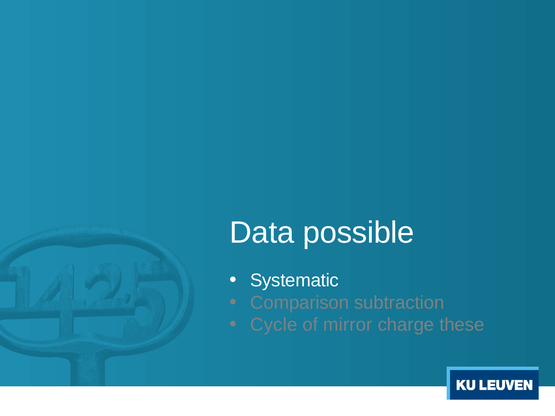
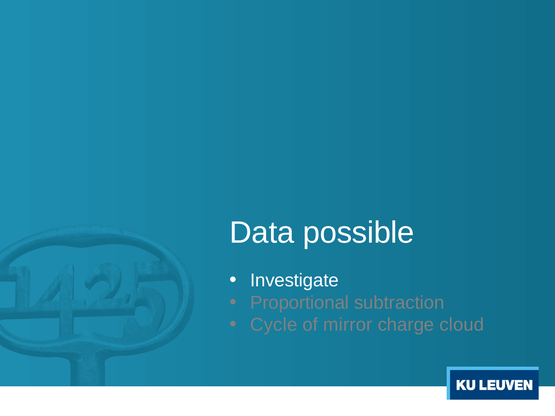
Systematic: Systematic -> Investigate
Comparison: Comparison -> Proportional
these: these -> cloud
